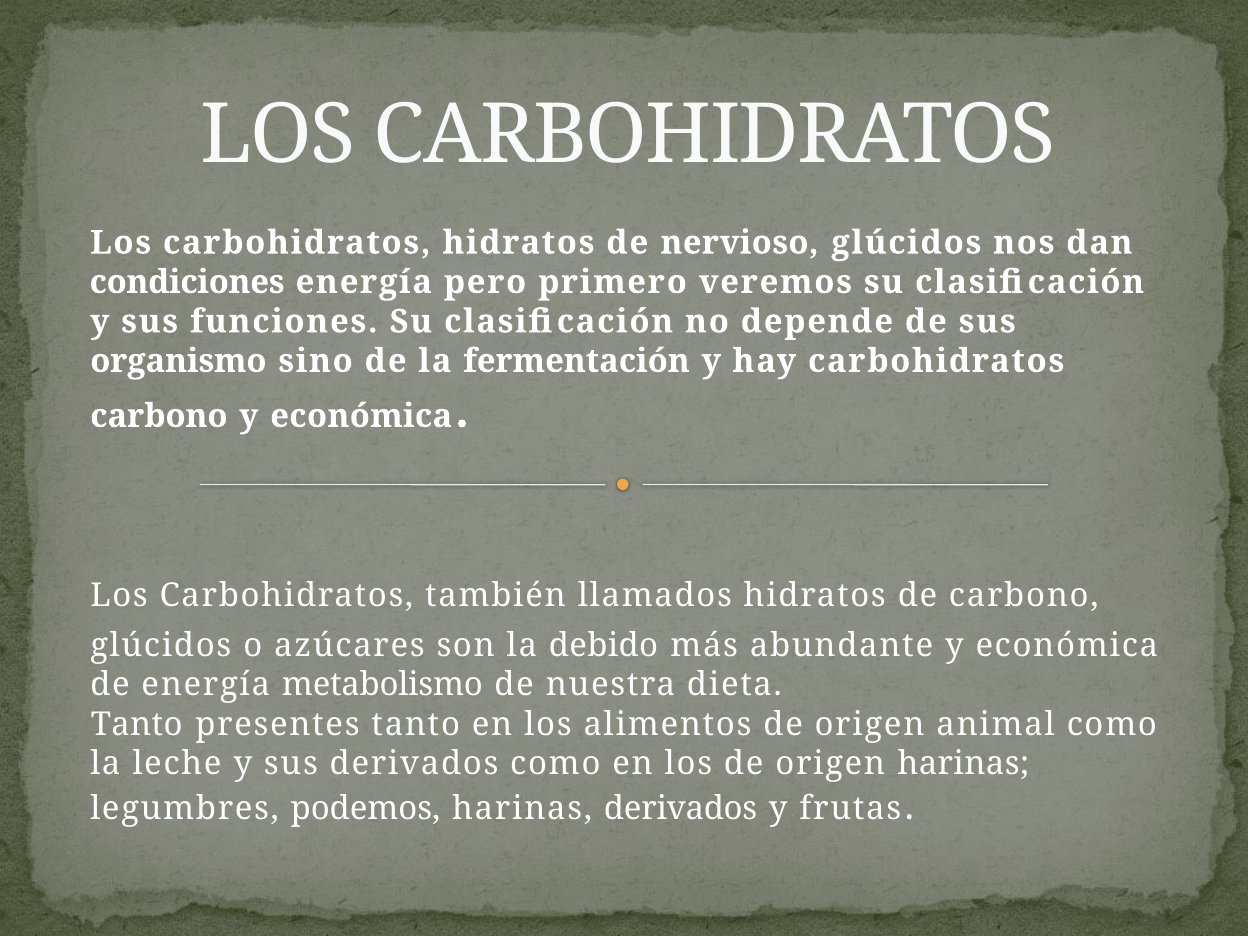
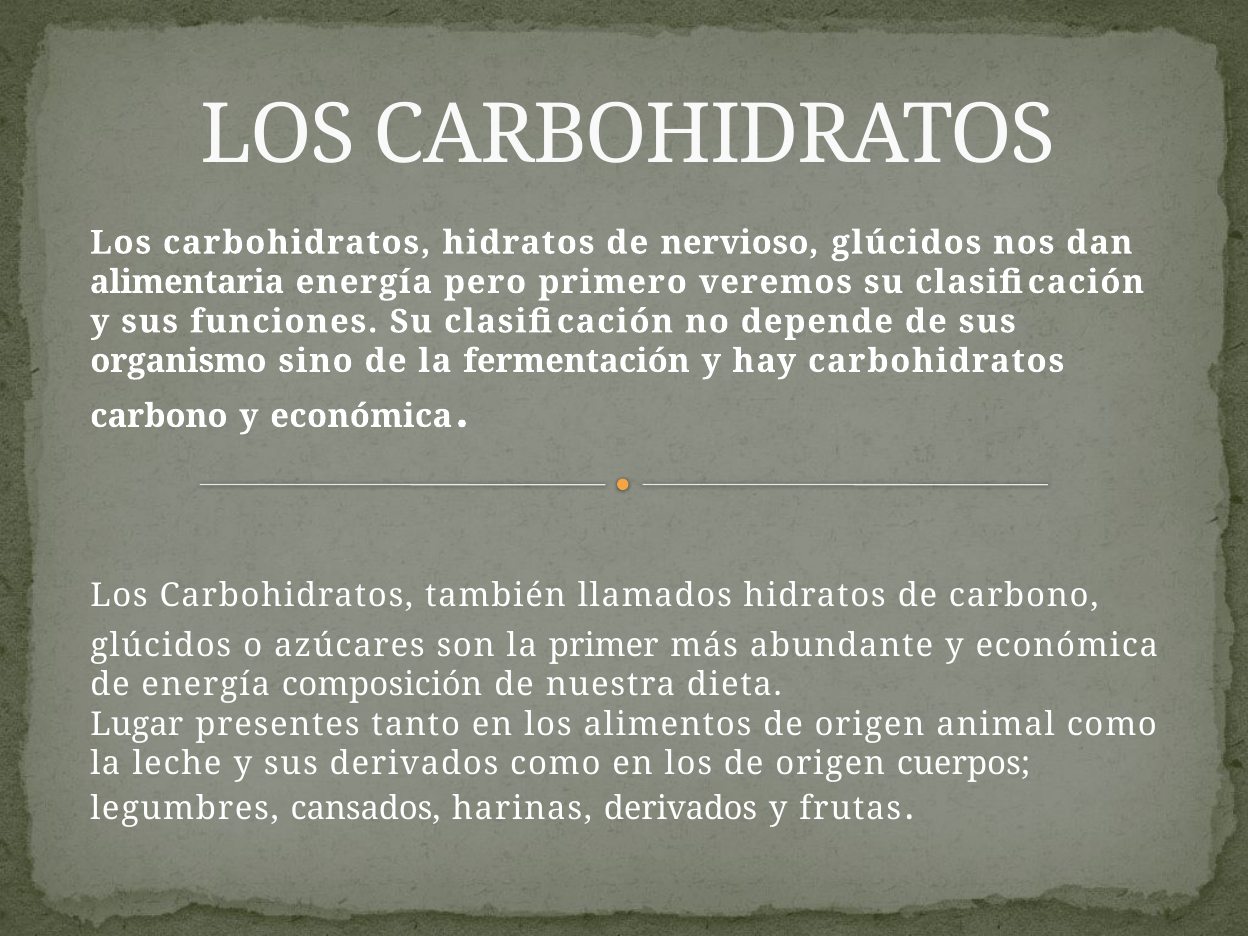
condiciones: condiciones -> alimentaria
debido: debido -> primer
metabolismo: metabolismo -> composición
Tanto at (137, 724): Tanto -> Lugar
origen harinas: harinas -> cuerpos
podemos: podemos -> cansados
